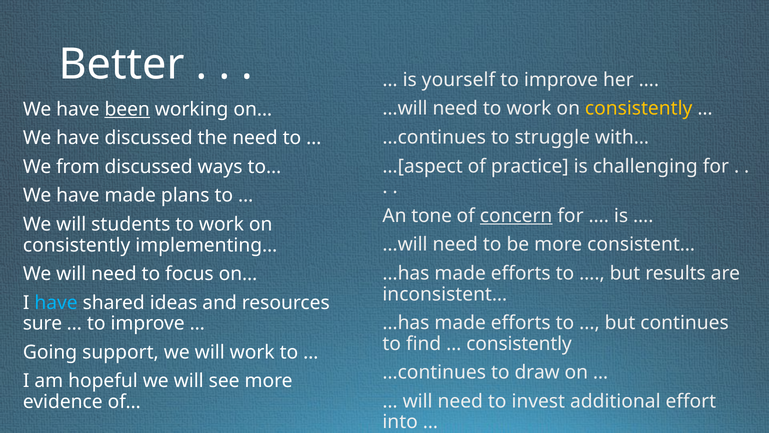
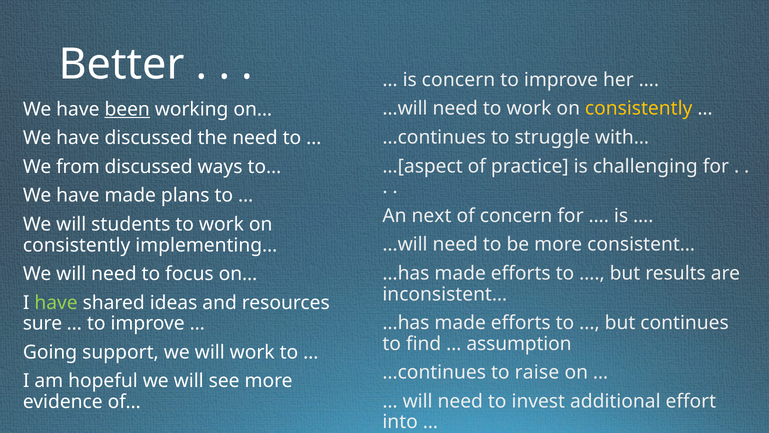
is yourself: yourself -> concern
tone: tone -> next
concern at (516, 216) underline: present -> none
have at (56, 302) colour: light blue -> light green
consistently at (519, 343): consistently -> assumption
draw: draw -> raise
